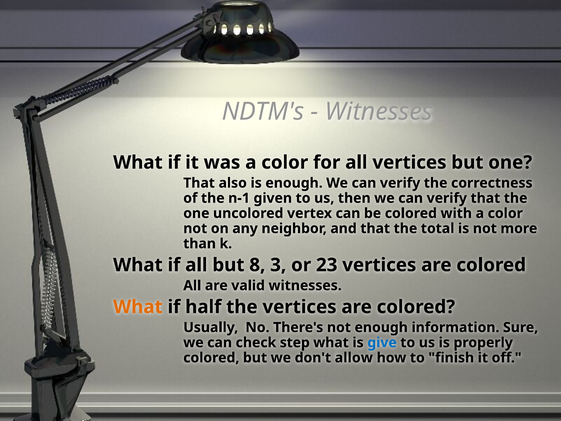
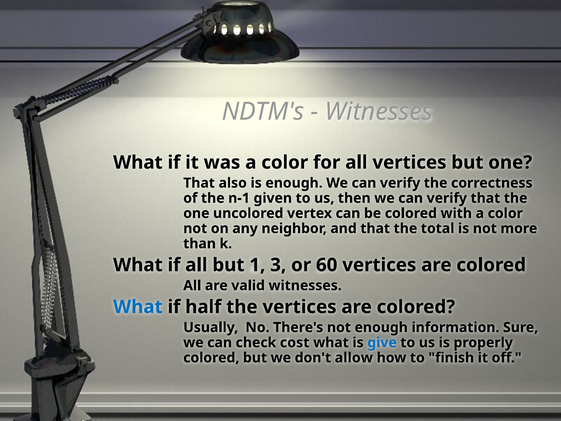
8: 8 -> 1
23: 23 -> 60
What at (138, 307) colour: orange -> blue
step: step -> cost
